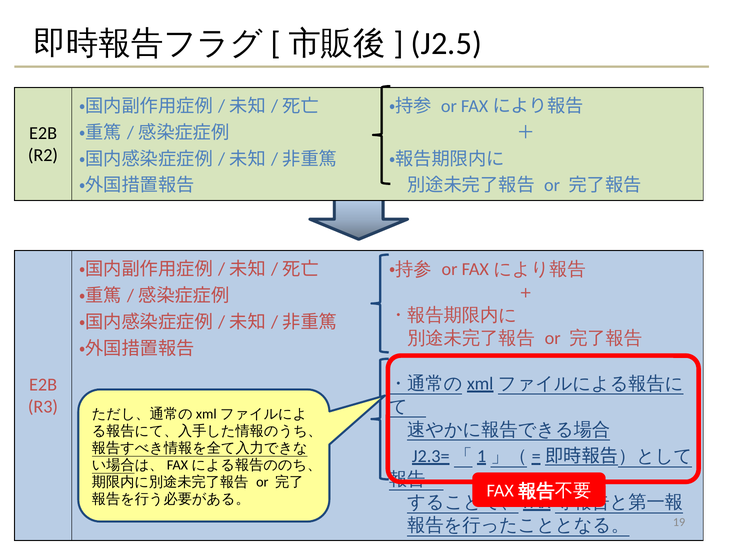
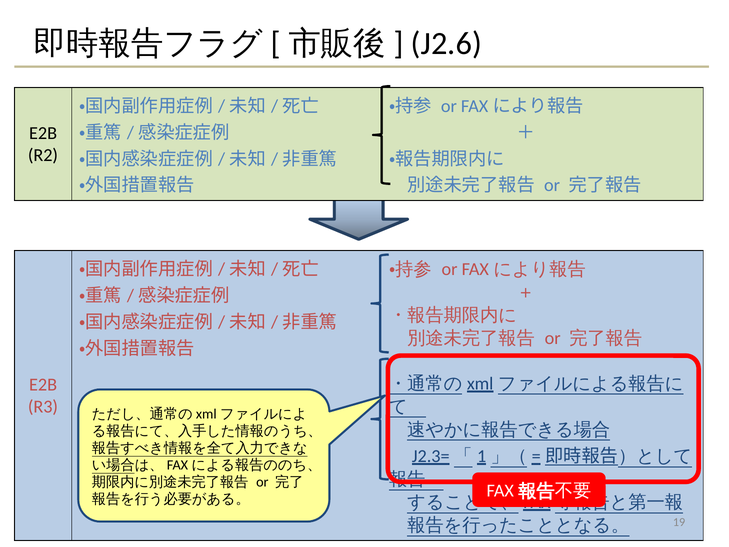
J2.5: J2.5 -> J2.6
